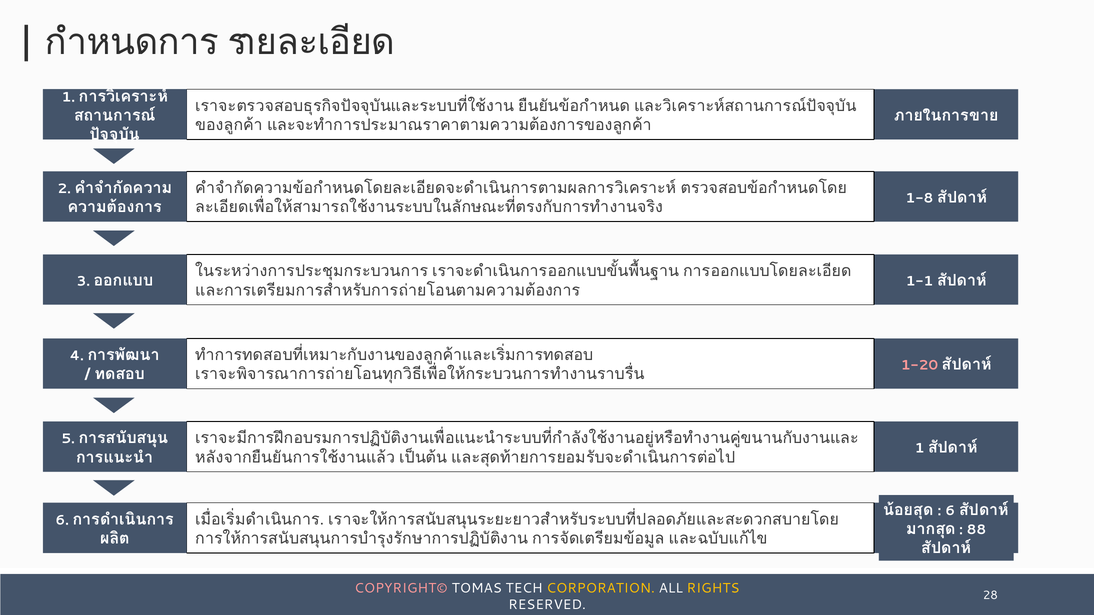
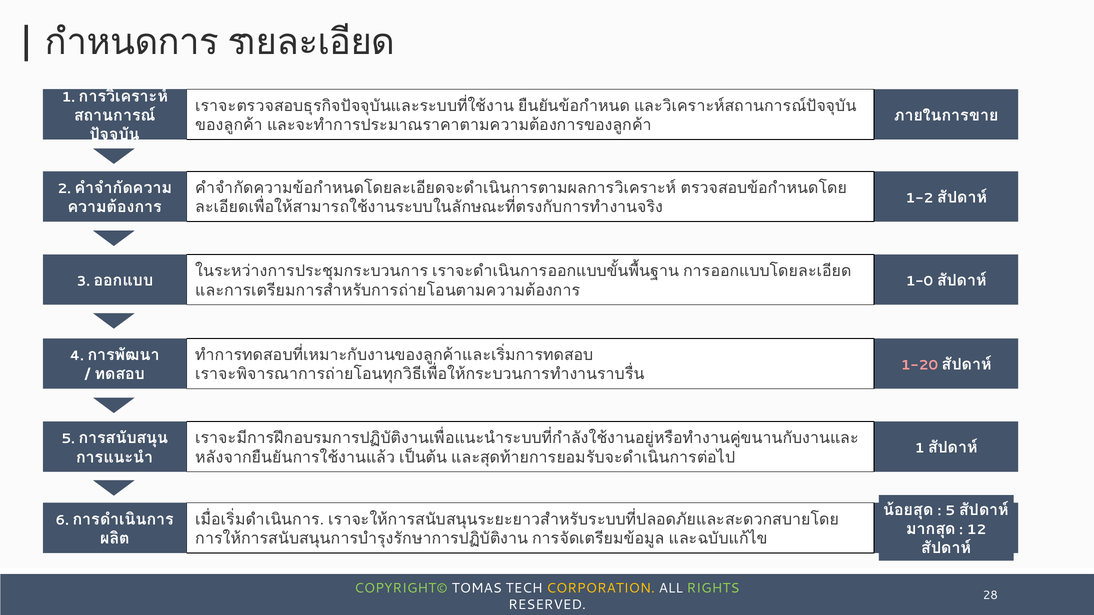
1-8: 1-8 -> 1-2
1-1: 1-1 -> 1-0
6 at (950, 511): 6 -> 5
88: 88 -> 12
COPYRIGHT© colour: pink -> light green
RIGHTS colour: yellow -> light green
